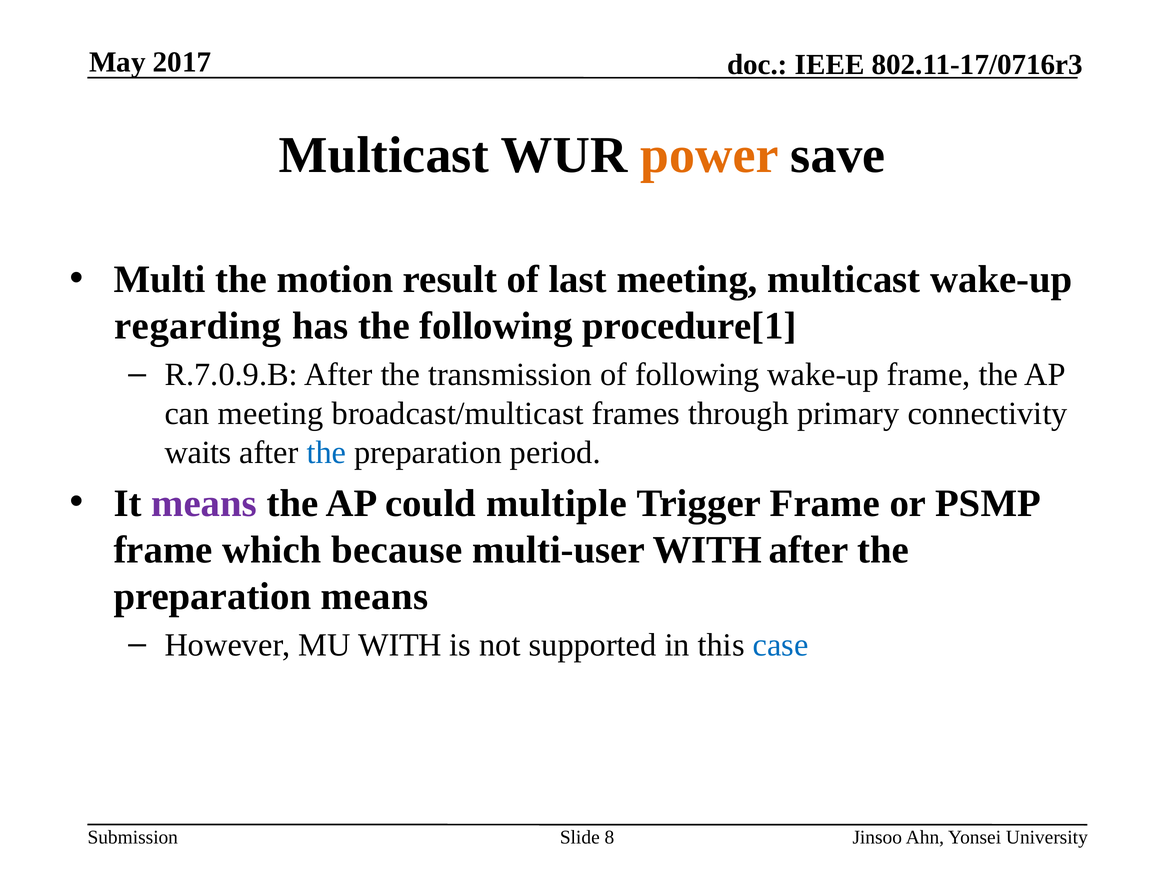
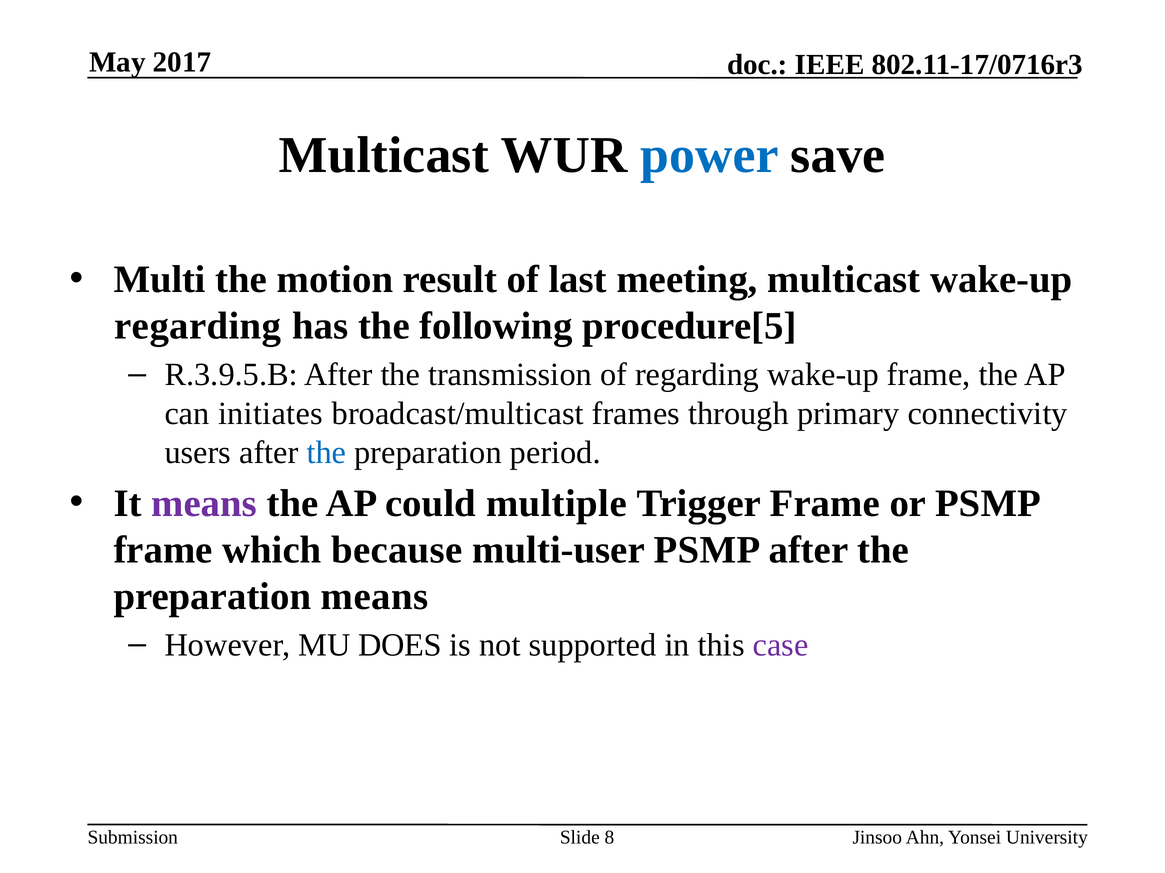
power colour: orange -> blue
procedure[1: procedure[1 -> procedure[5
R.7.0.9.B: R.7.0.9.B -> R.3.9.5.B
of following: following -> regarding
can meeting: meeting -> initiates
waits: waits -> users
multi-user WITH: WITH -> PSMP
MU WITH: WITH -> DOES
case colour: blue -> purple
